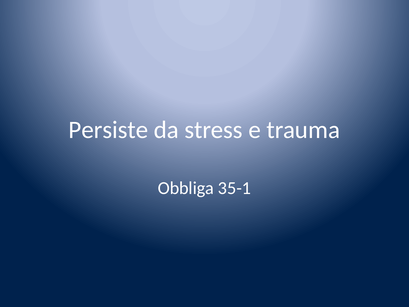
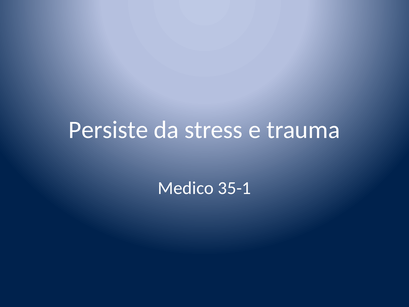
Obbliga: Obbliga -> Medico
